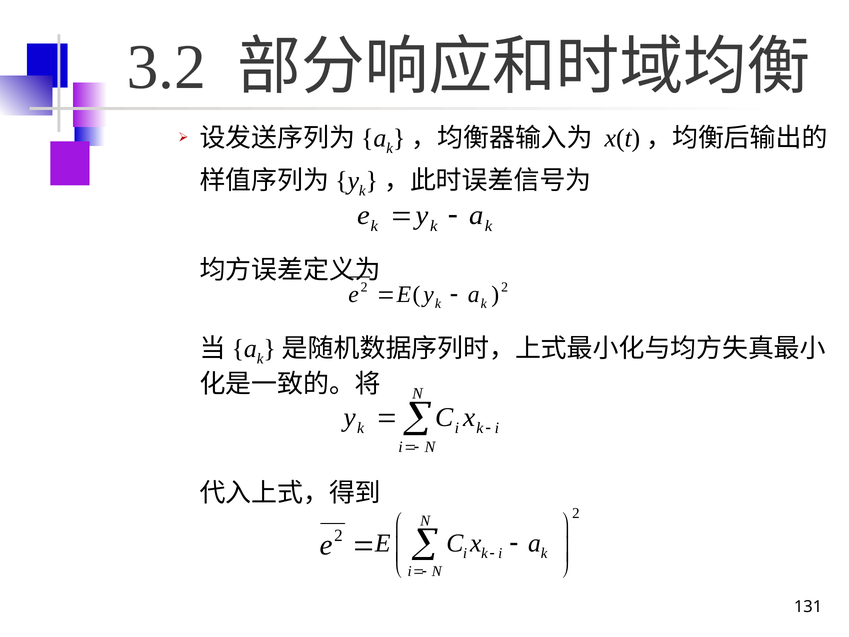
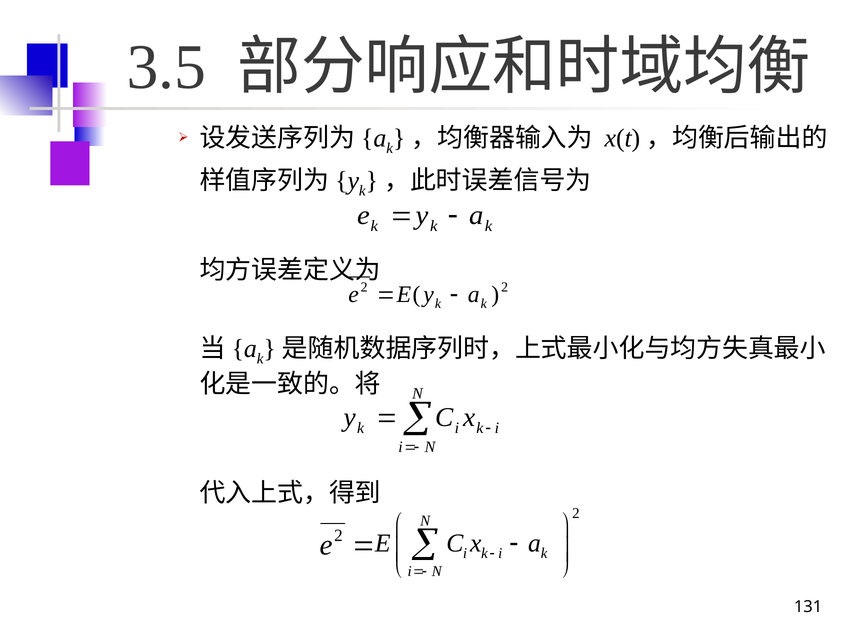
3.2: 3.2 -> 3.5
